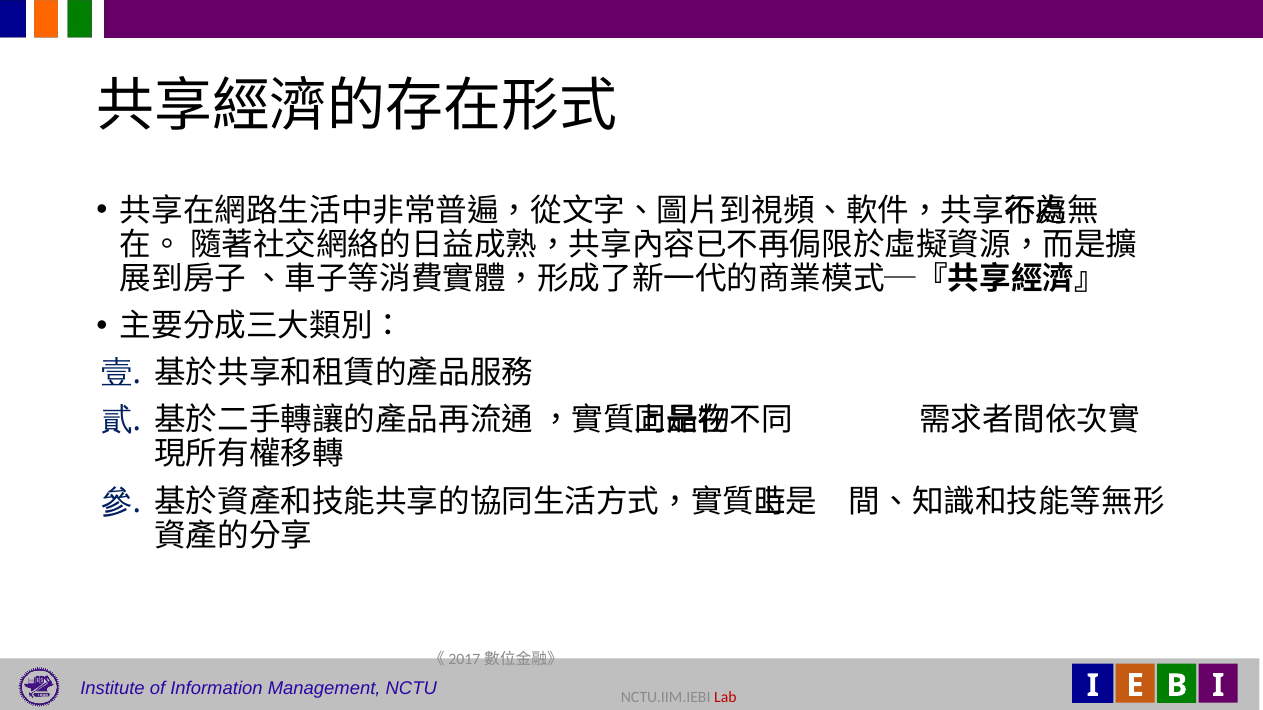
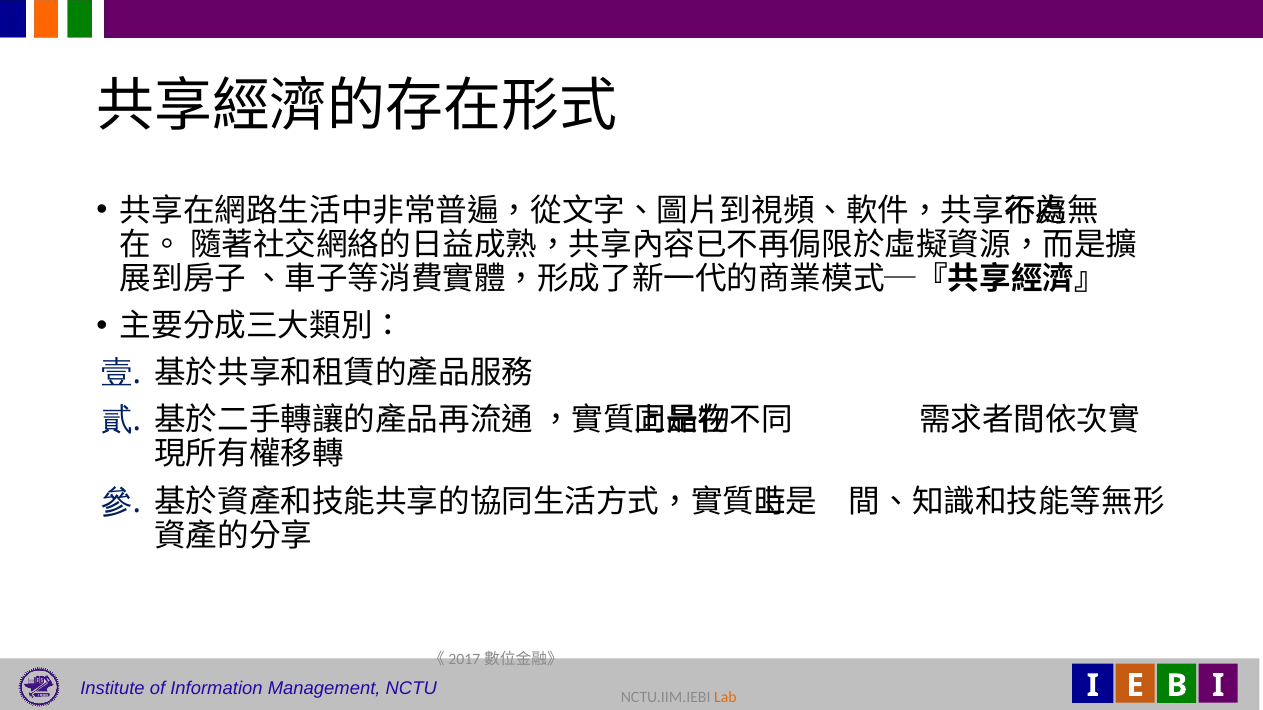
Lab colour: red -> orange
